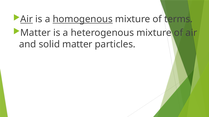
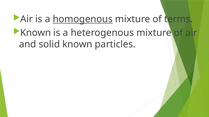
Air at (27, 19) underline: present -> none
Matter at (36, 33): Matter -> Known
solid matter: matter -> known
